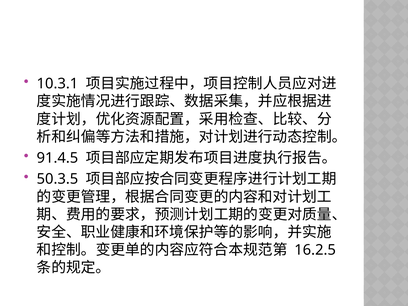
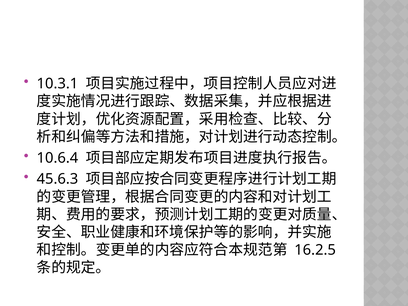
91.4.5: 91.4.5 -> 10.6.4
50.3.5: 50.3.5 -> 45.6.3
